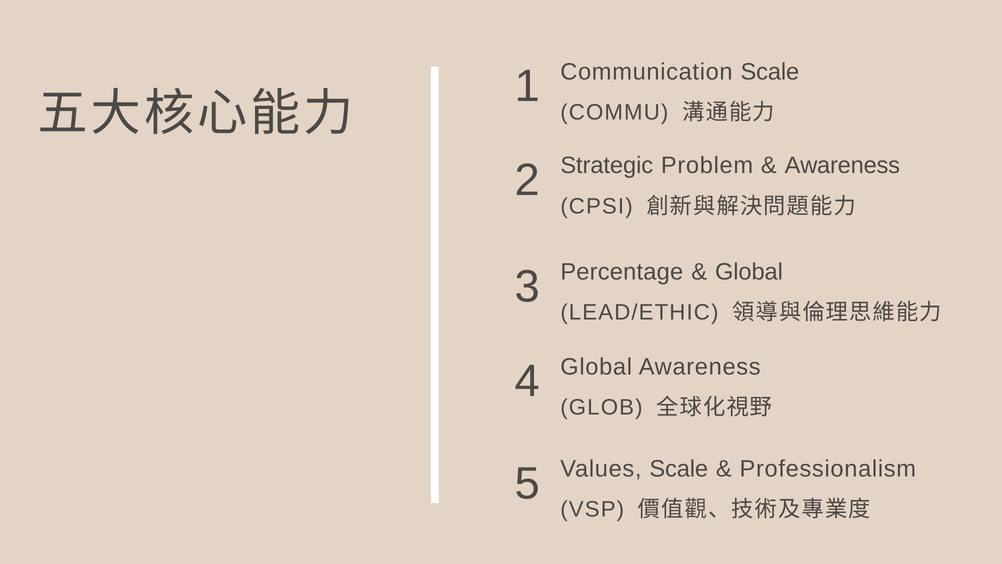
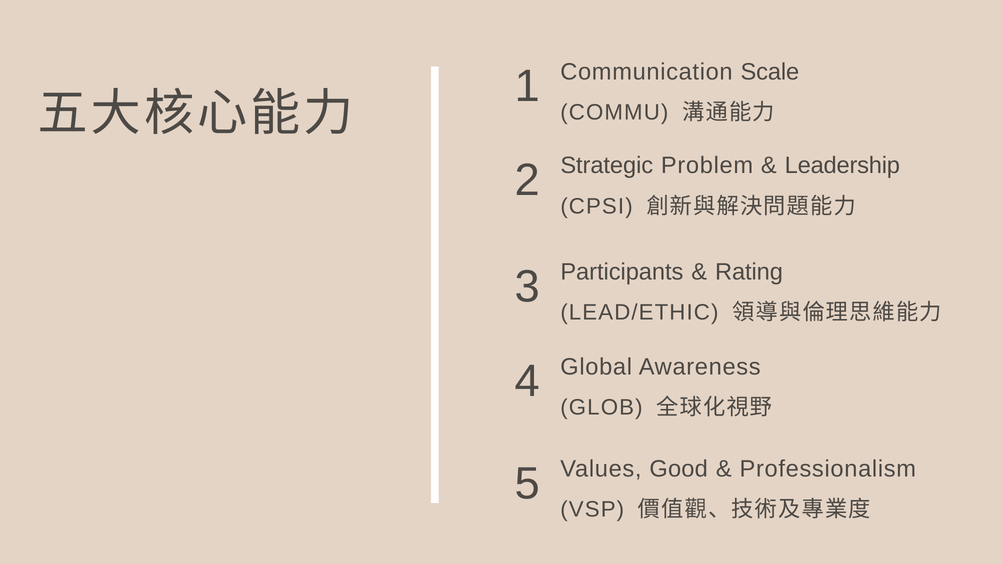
Awareness at (842, 166): Awareness -> Leadership
Percentage: Percentage -> Participants
Global at (749, 272): Global -> Rating
Values Scale: Scale -> Good
